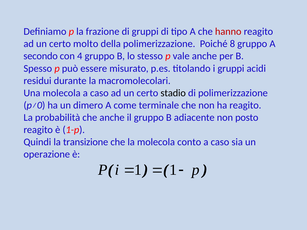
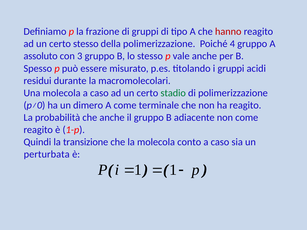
certo molto: molto -> stesso
8: 8 -> 4
secondo: secondo -> assoluto
4: 4 -> 3
stadio colour: black -> green
non posto: posto -> come
operazione: operazione -> perturbata
